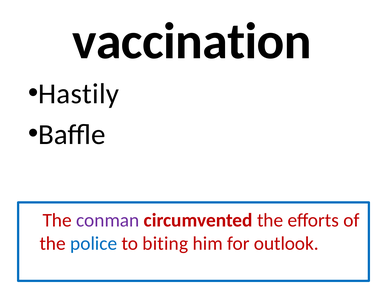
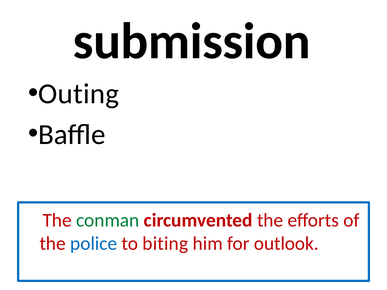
vaccination: vaccination -> submission
Hastily: Hastily -> Outing
conman colour: purple -> green
